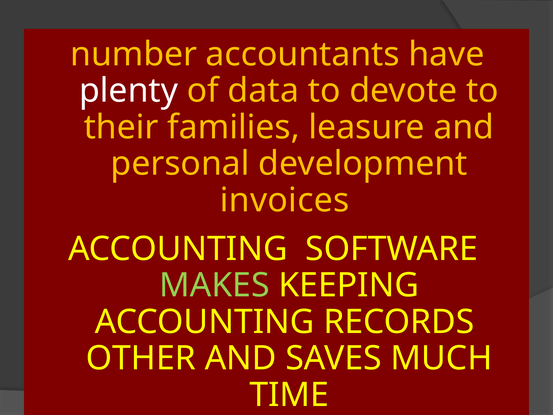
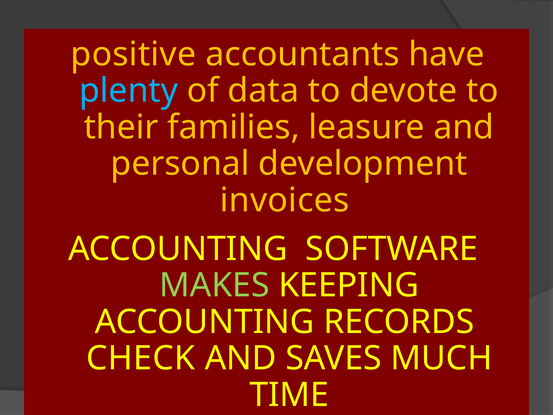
number: number -> positive
plenty colour: white -> light blue
OTHER: OTHER -> CHECK
